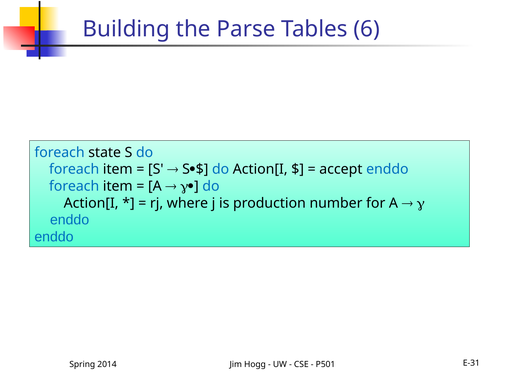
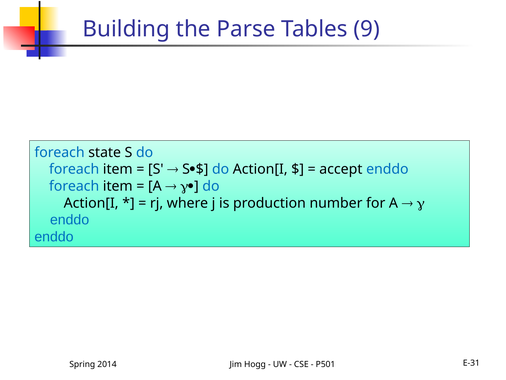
6: 6 -> 9
